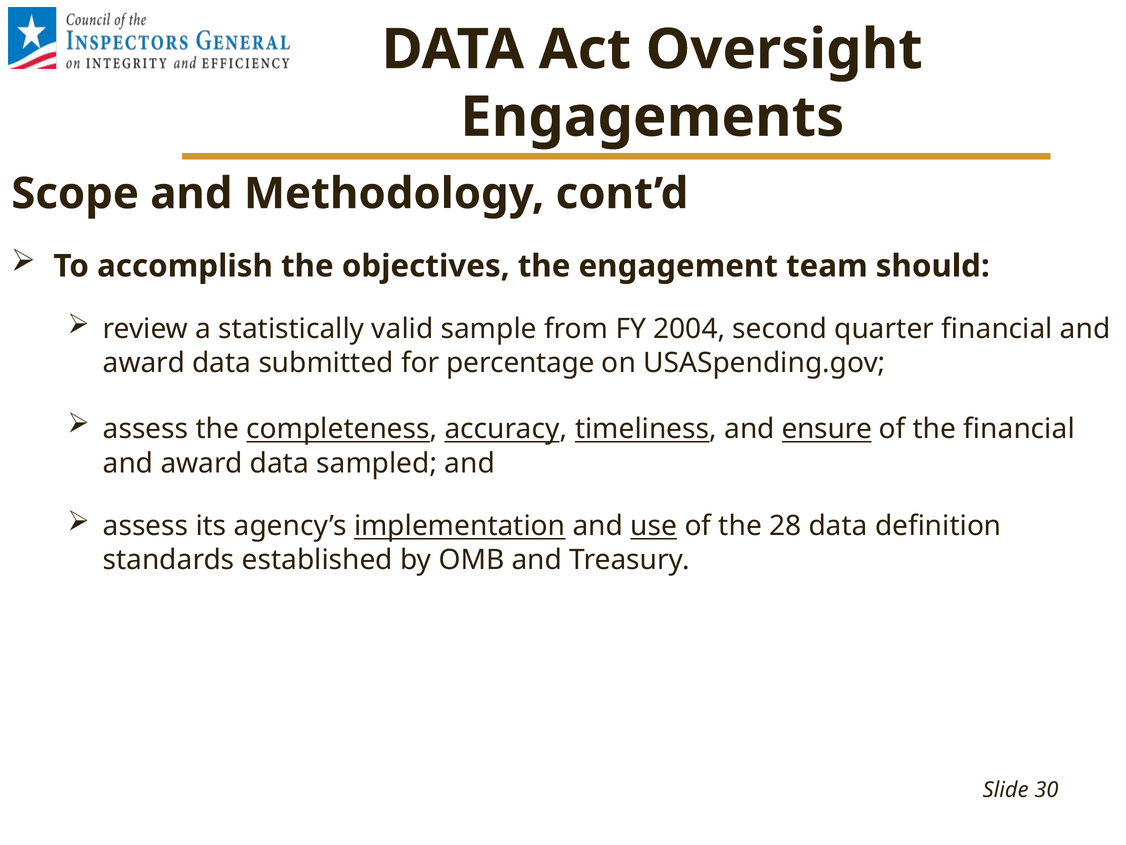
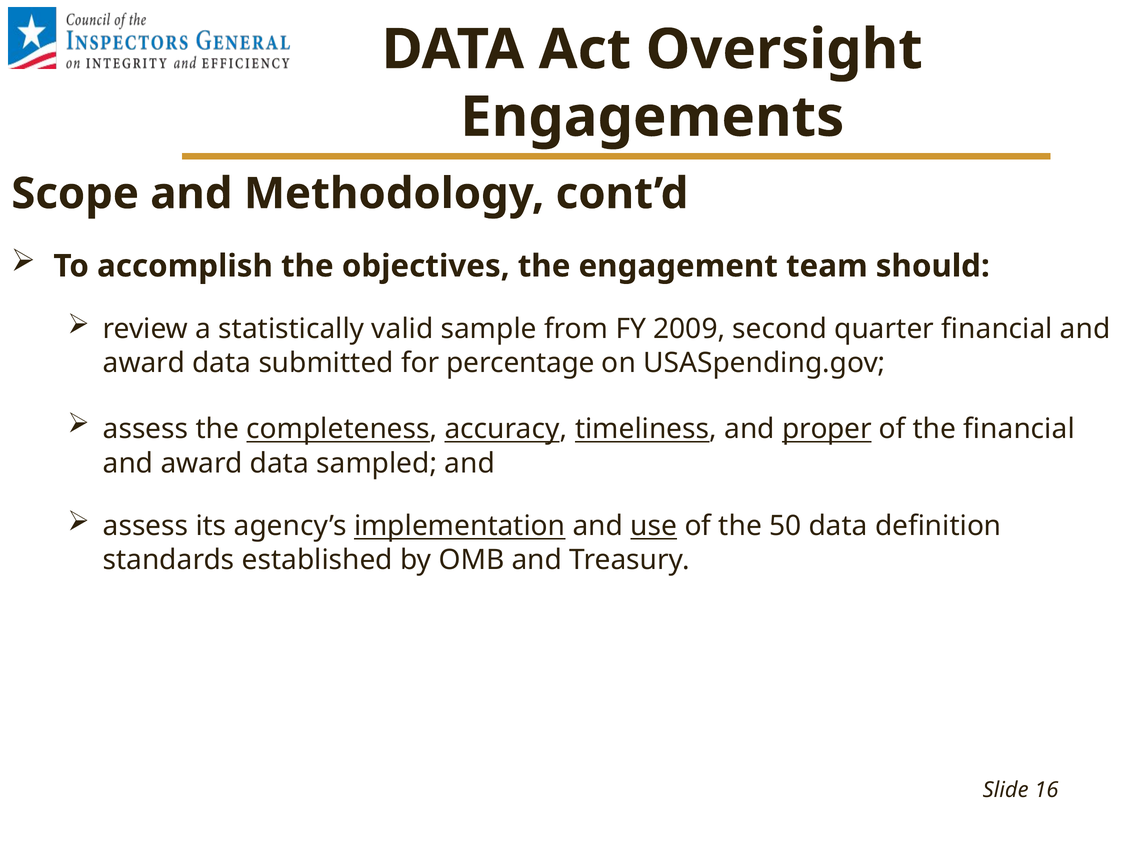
2004: 2004 -> 2009
ensure: ensure -> proper
28: 28 -> 50
30: 30 -> 16
